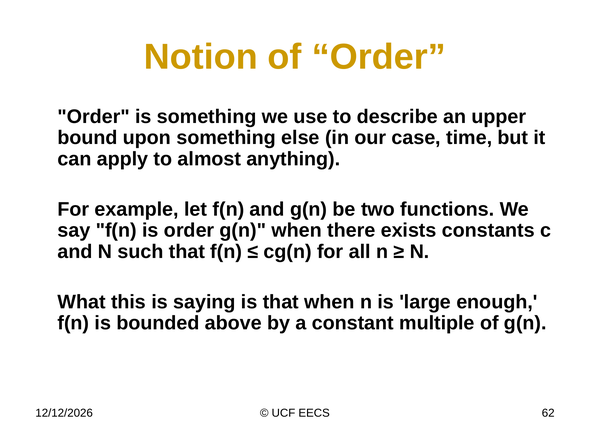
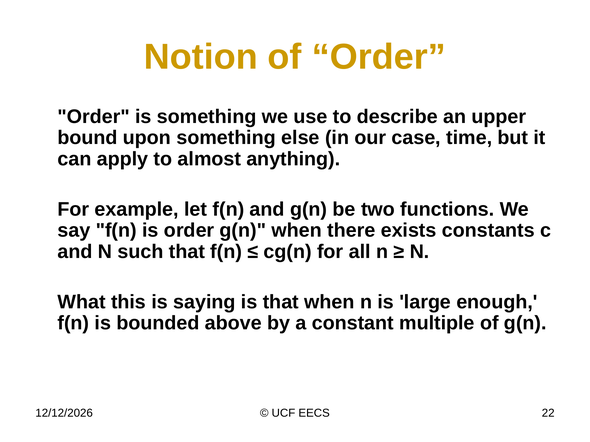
62: 62 -> 22
